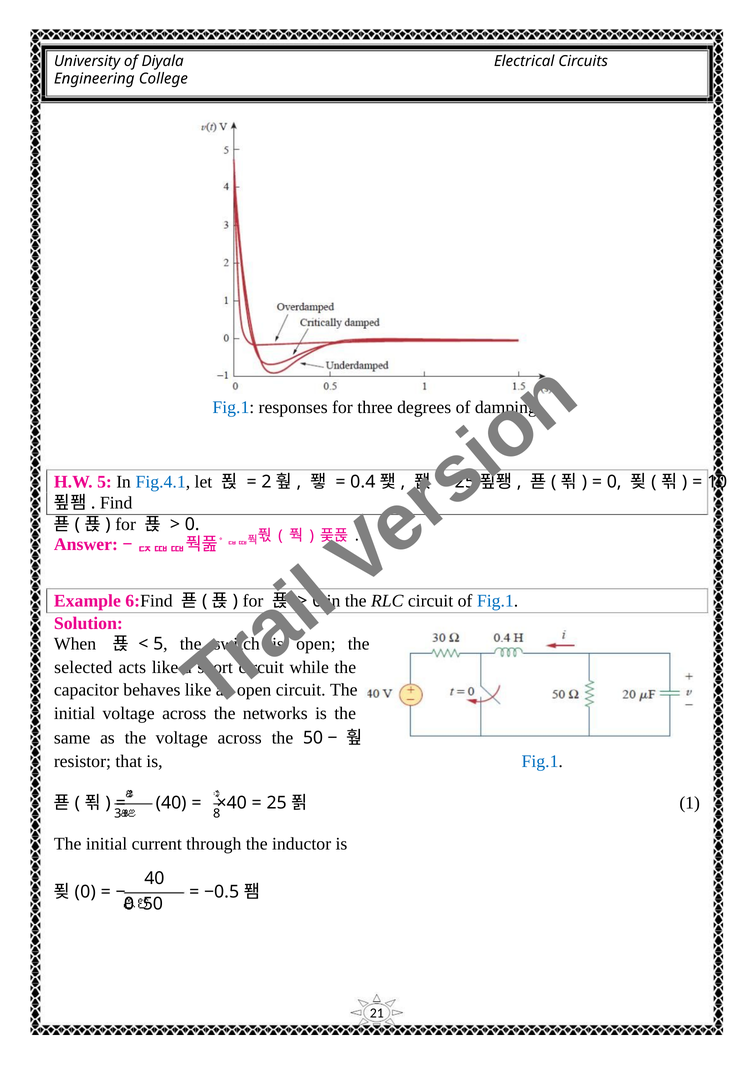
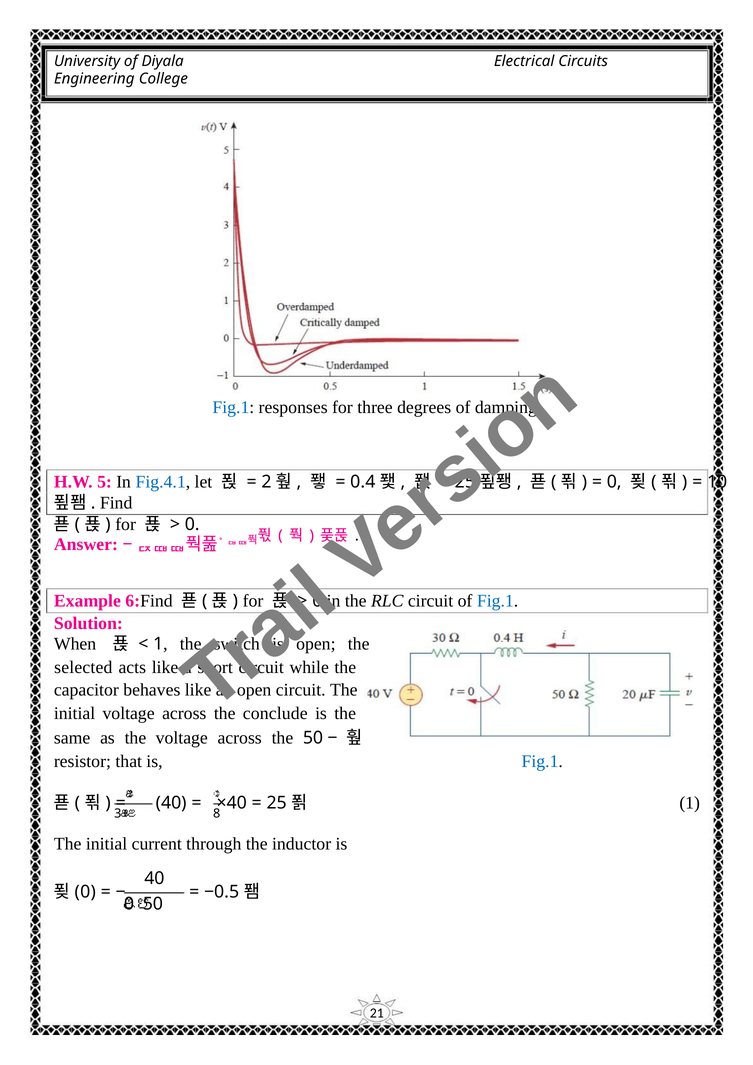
5 at (158, 643): 5 -> 1
networks: networks -> conclude
